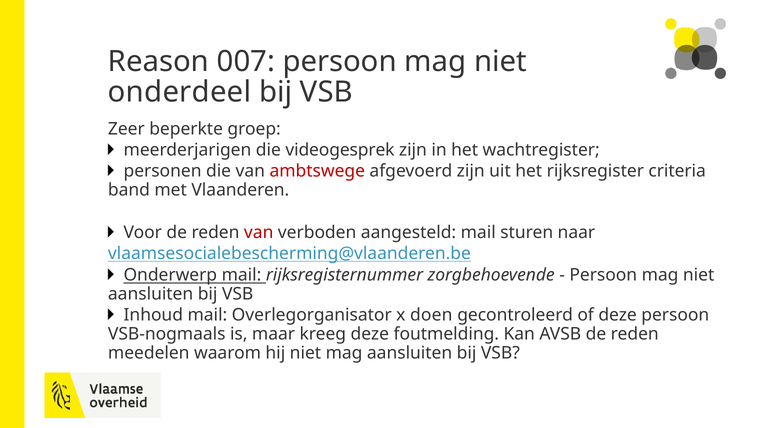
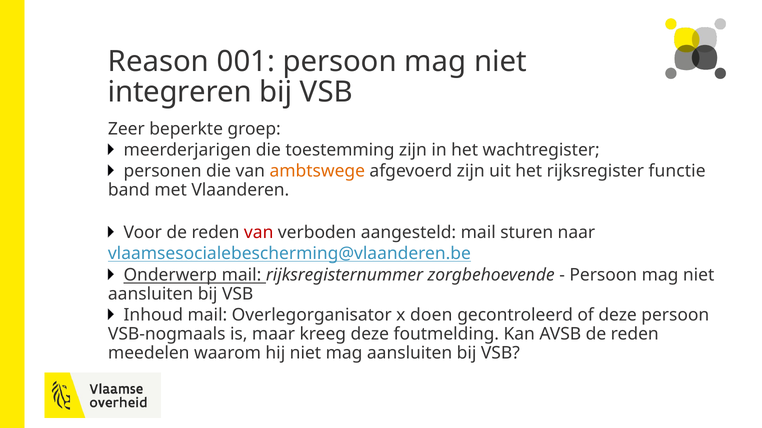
007: 007 -> 001
onderdeel: onderdeel -> integreren
videogesprek: videogesprek -> toestemming
ambtswege colour: red -> orange
criteria: criteria -> functie
